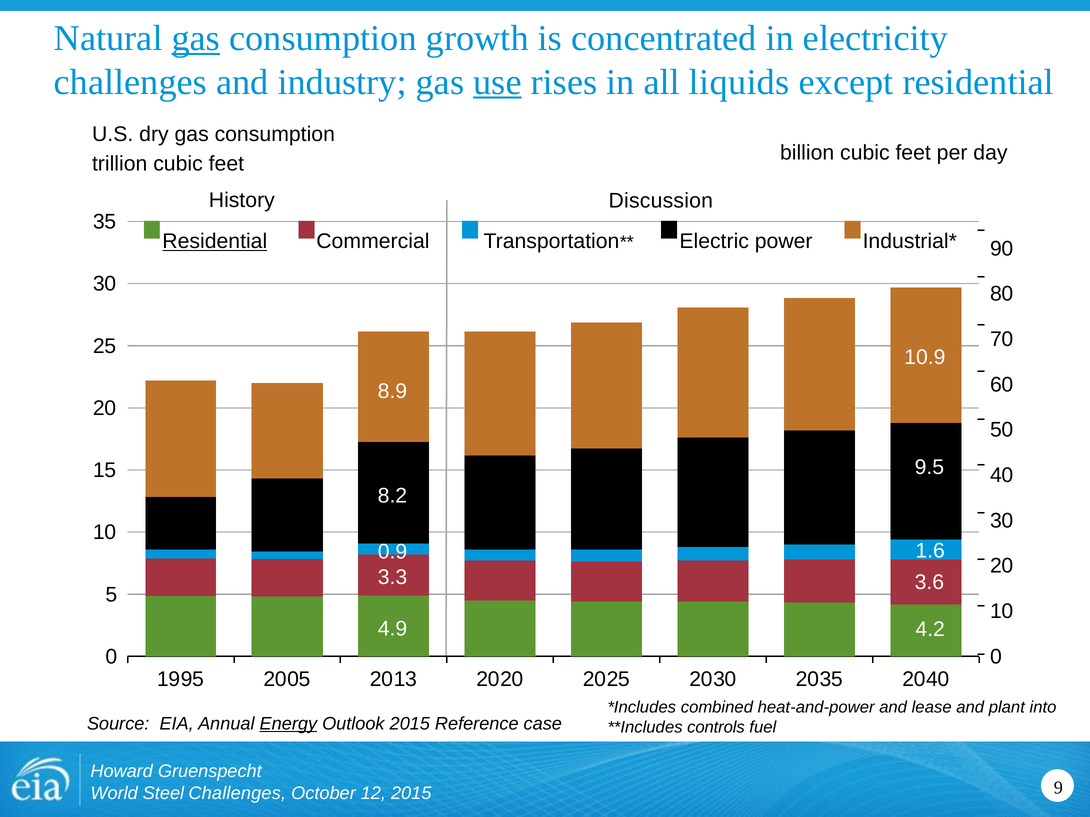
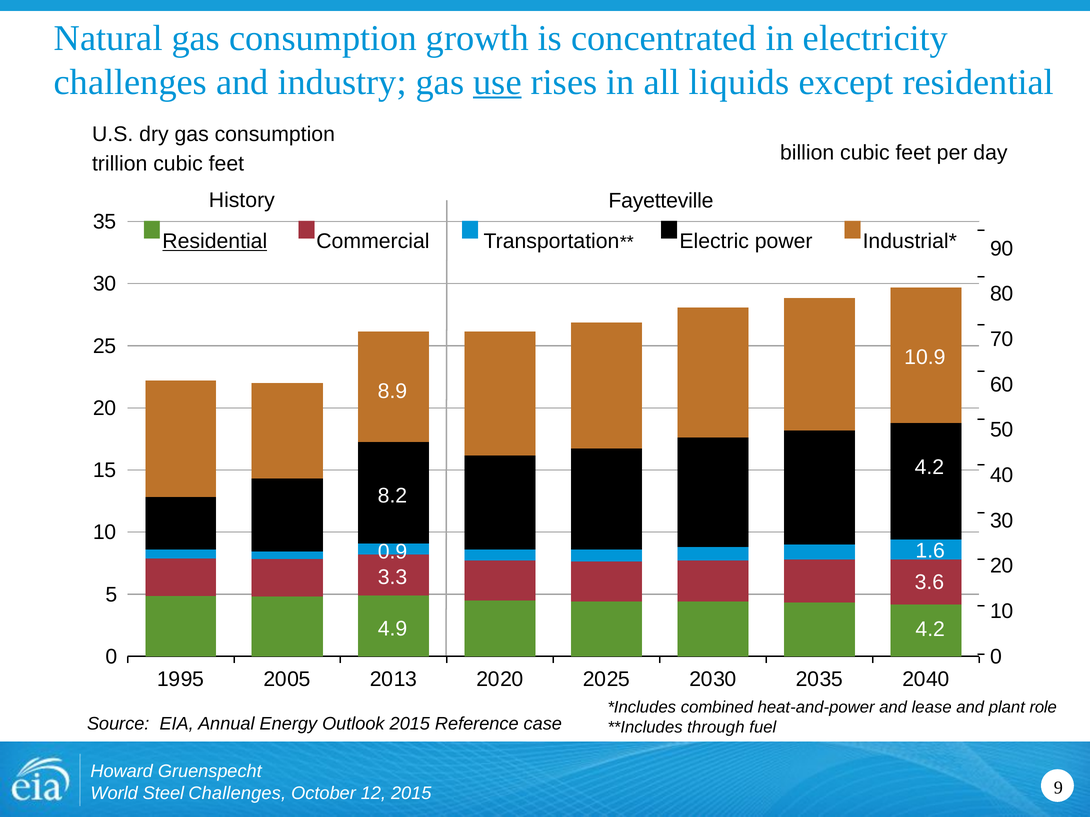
gas at (196, 38) underline: present -> none
Discussion: Discussion -> Fayetteville
9.5 at (929, 468): 9.5 -> 4.2
into: into -> role
Energy underline: present -> none
controls: controls -> through
